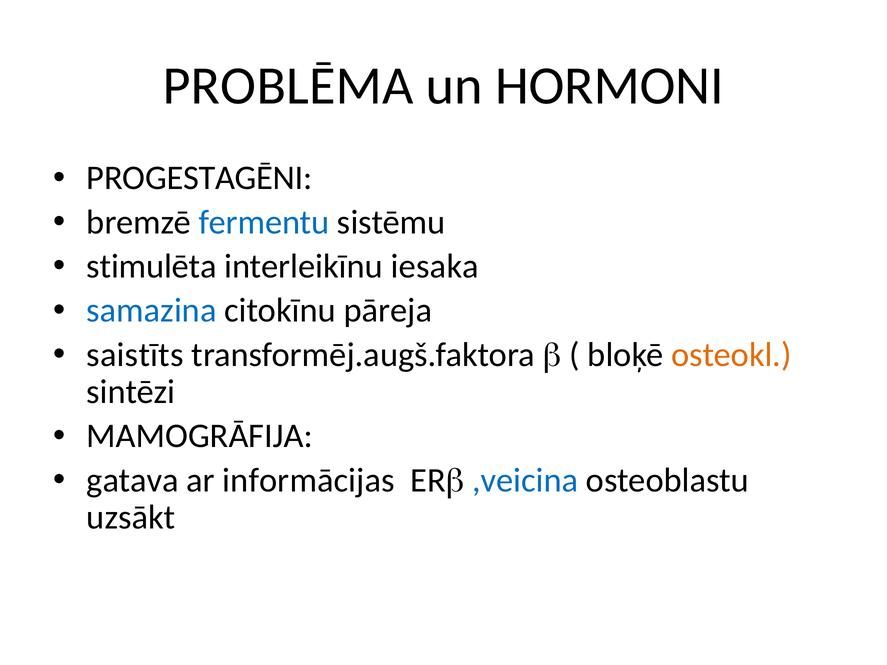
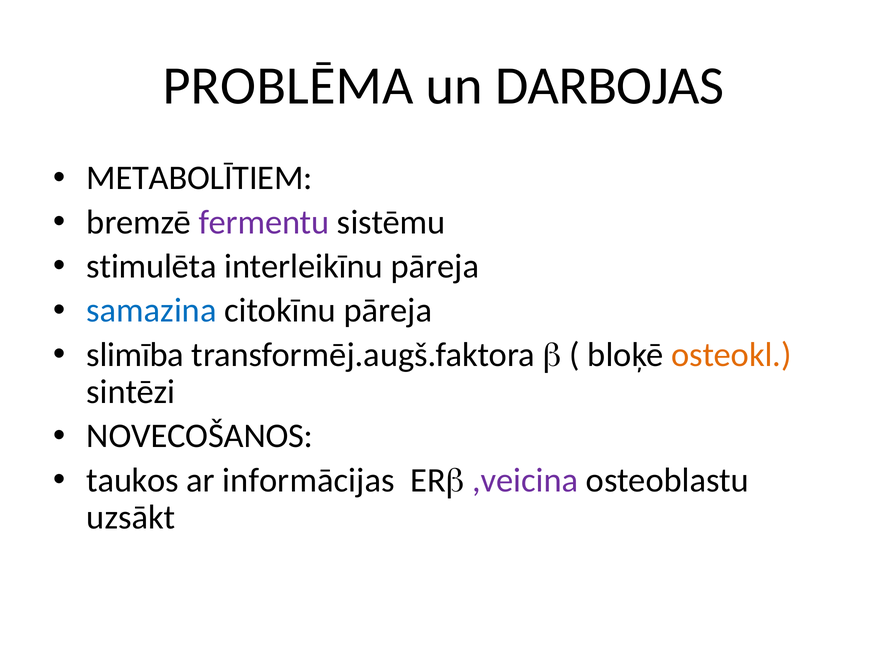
HORMONI: HORMONI -> DARBOJAS
PROGESTAGĒNI: PROGESTAGĒNI -> METABOLĪTIEM
fermentu colour: blue -> purple
interleikīnu iesaka: iesaka -> pāreja
saistīts: saistīts -> slimība
MAMOGRĀFIJA: MAMOGRĀFIJA -> NOVECOŠANOS
gatava: gatava -> taukos
,veicina colour: blue -> purple
